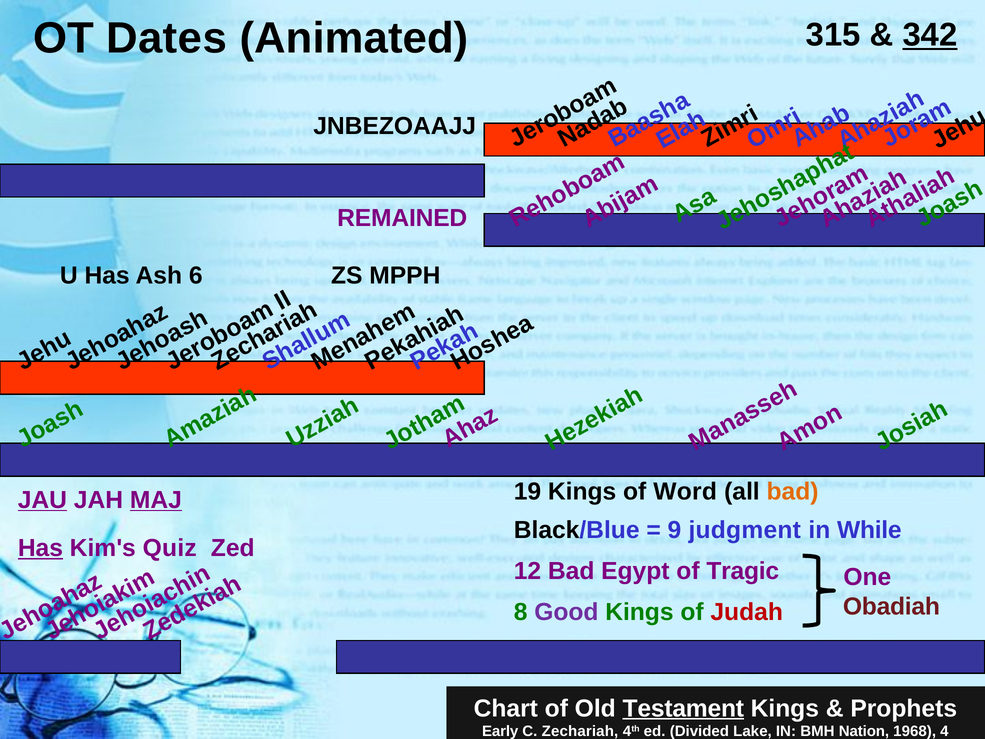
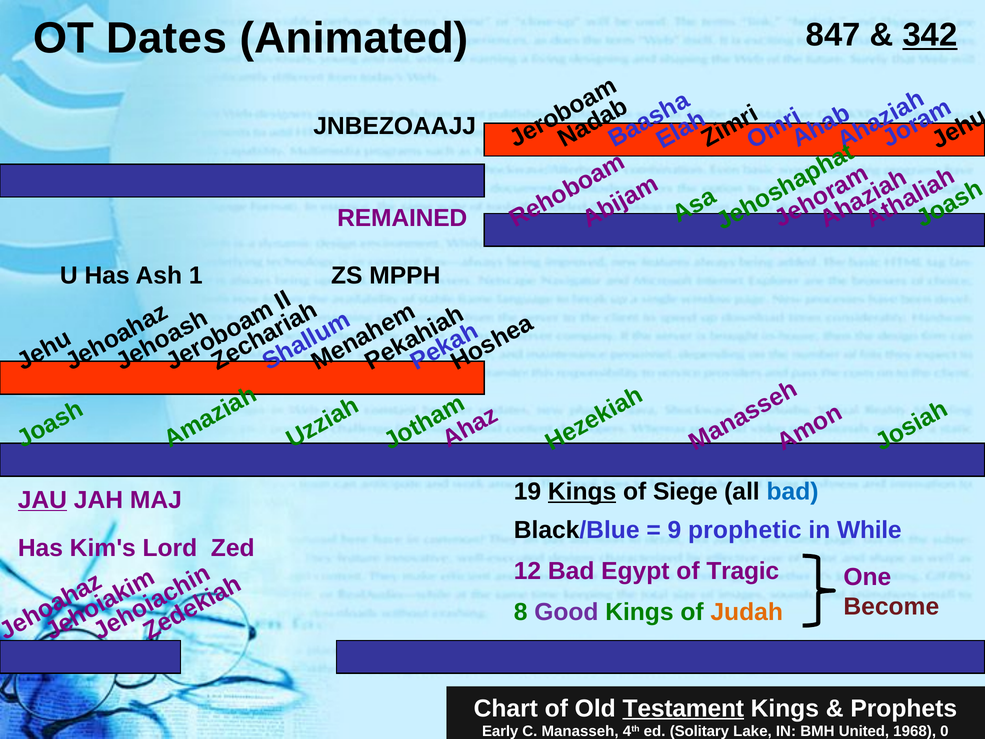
315: 315 -> 847
6: 6 -> 1
Kings at (582, 491) underline: none -> present
Word: Word -> Siege
bad at (793, 491) colour: orange -> blue
MAJ underline: present -> none
judgment: judgment -> prophetic
Has at (40, 548) underline: present -> none
Quiz: Quiz -> Lord
Obadiah: Obadiah -> Become
Judah colour: red -> orange
Zechariah: Zechariah -> Manasseh
Divided: Divided -> Solitary
Nation: Nation -> United
4: 4 -> 0
